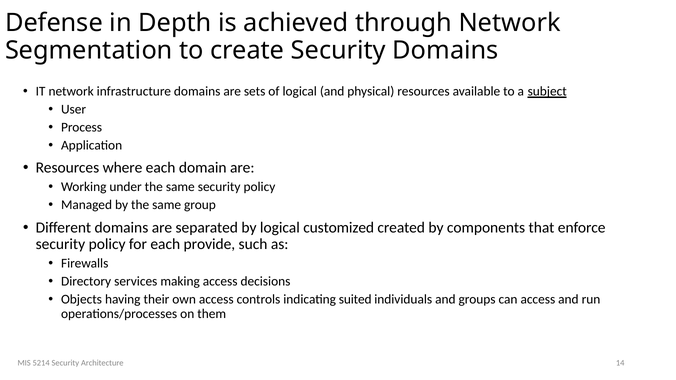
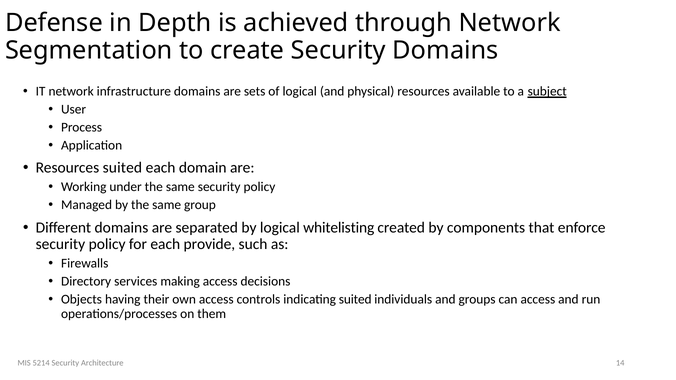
Resources where: where -> suited
customized: customized -> whitelisting
